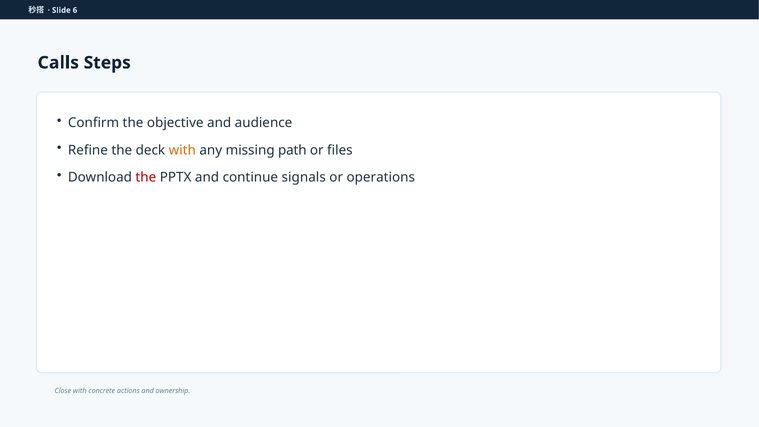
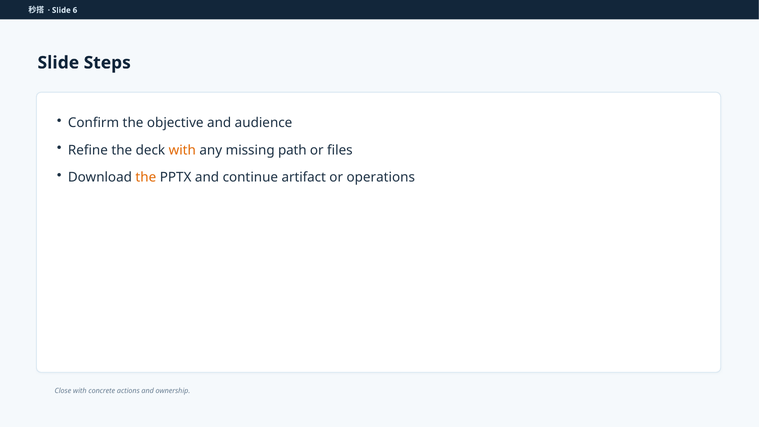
Calls at (58, 63): Calls -> Slide
the at (146, 177) colour: red -> orange
signals: signals -> artifact
